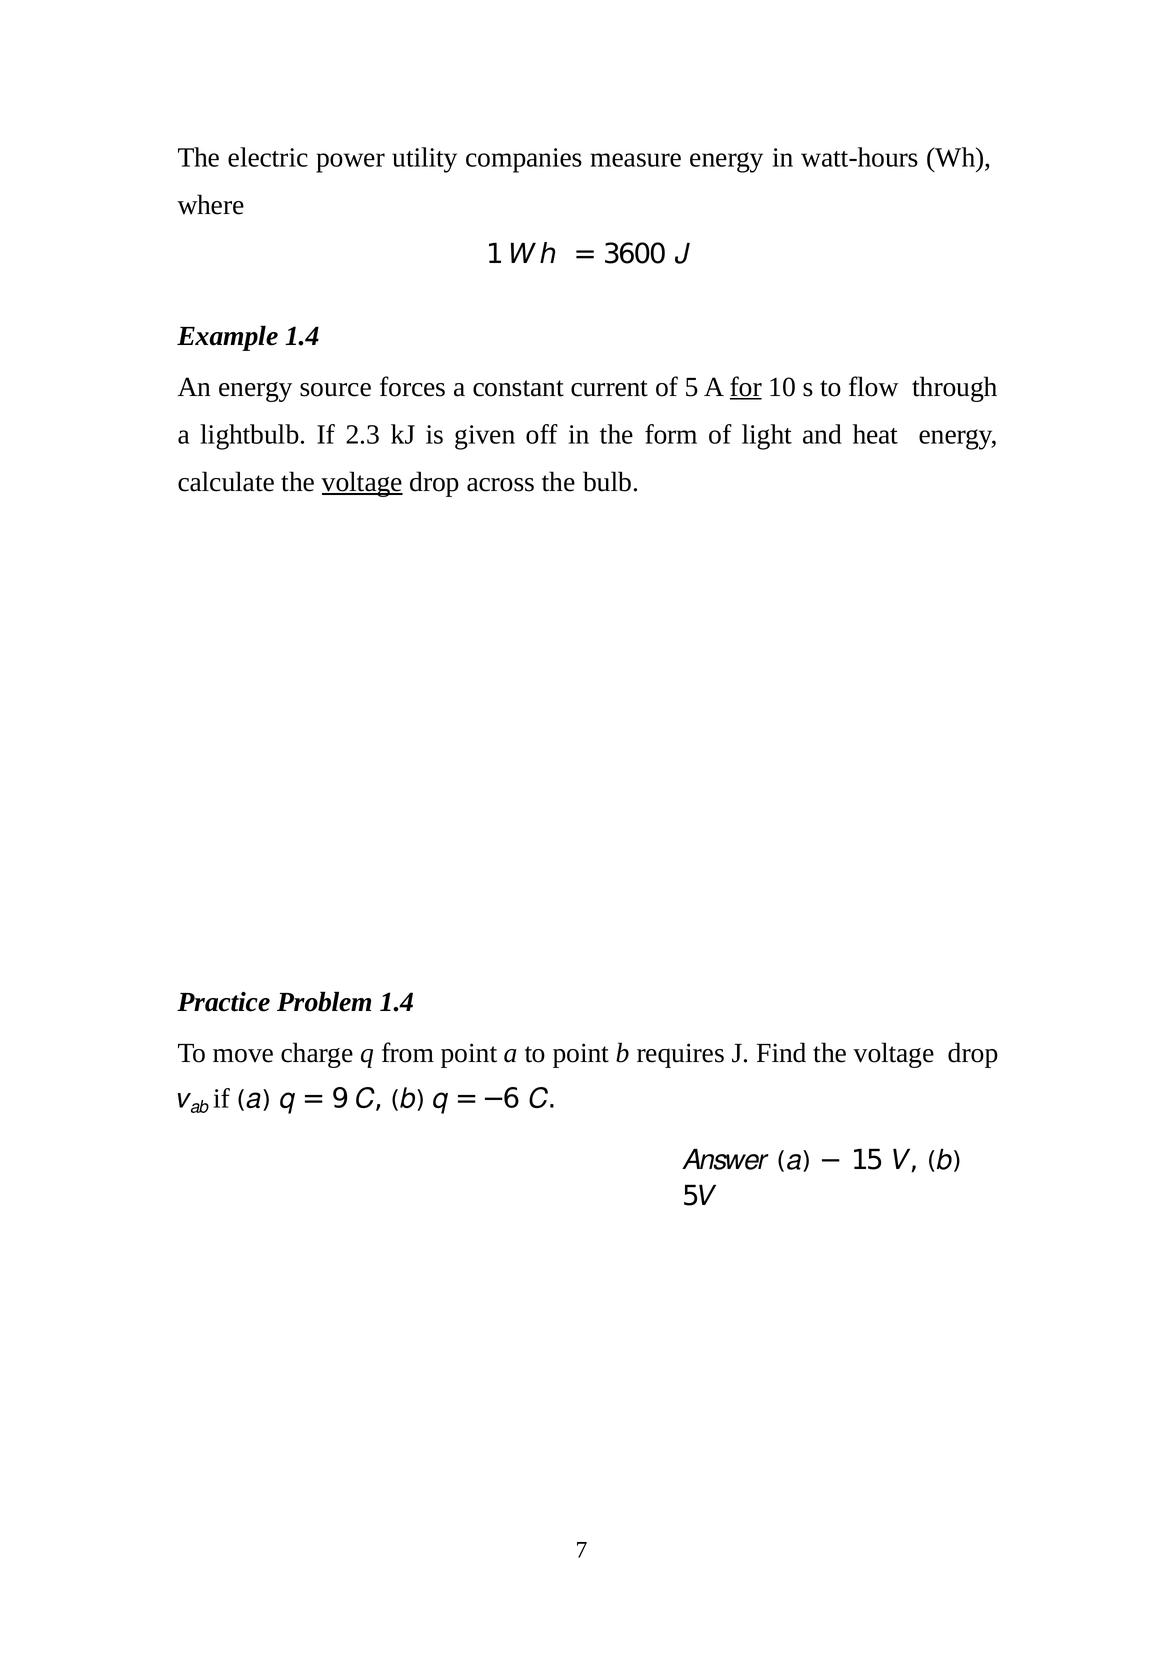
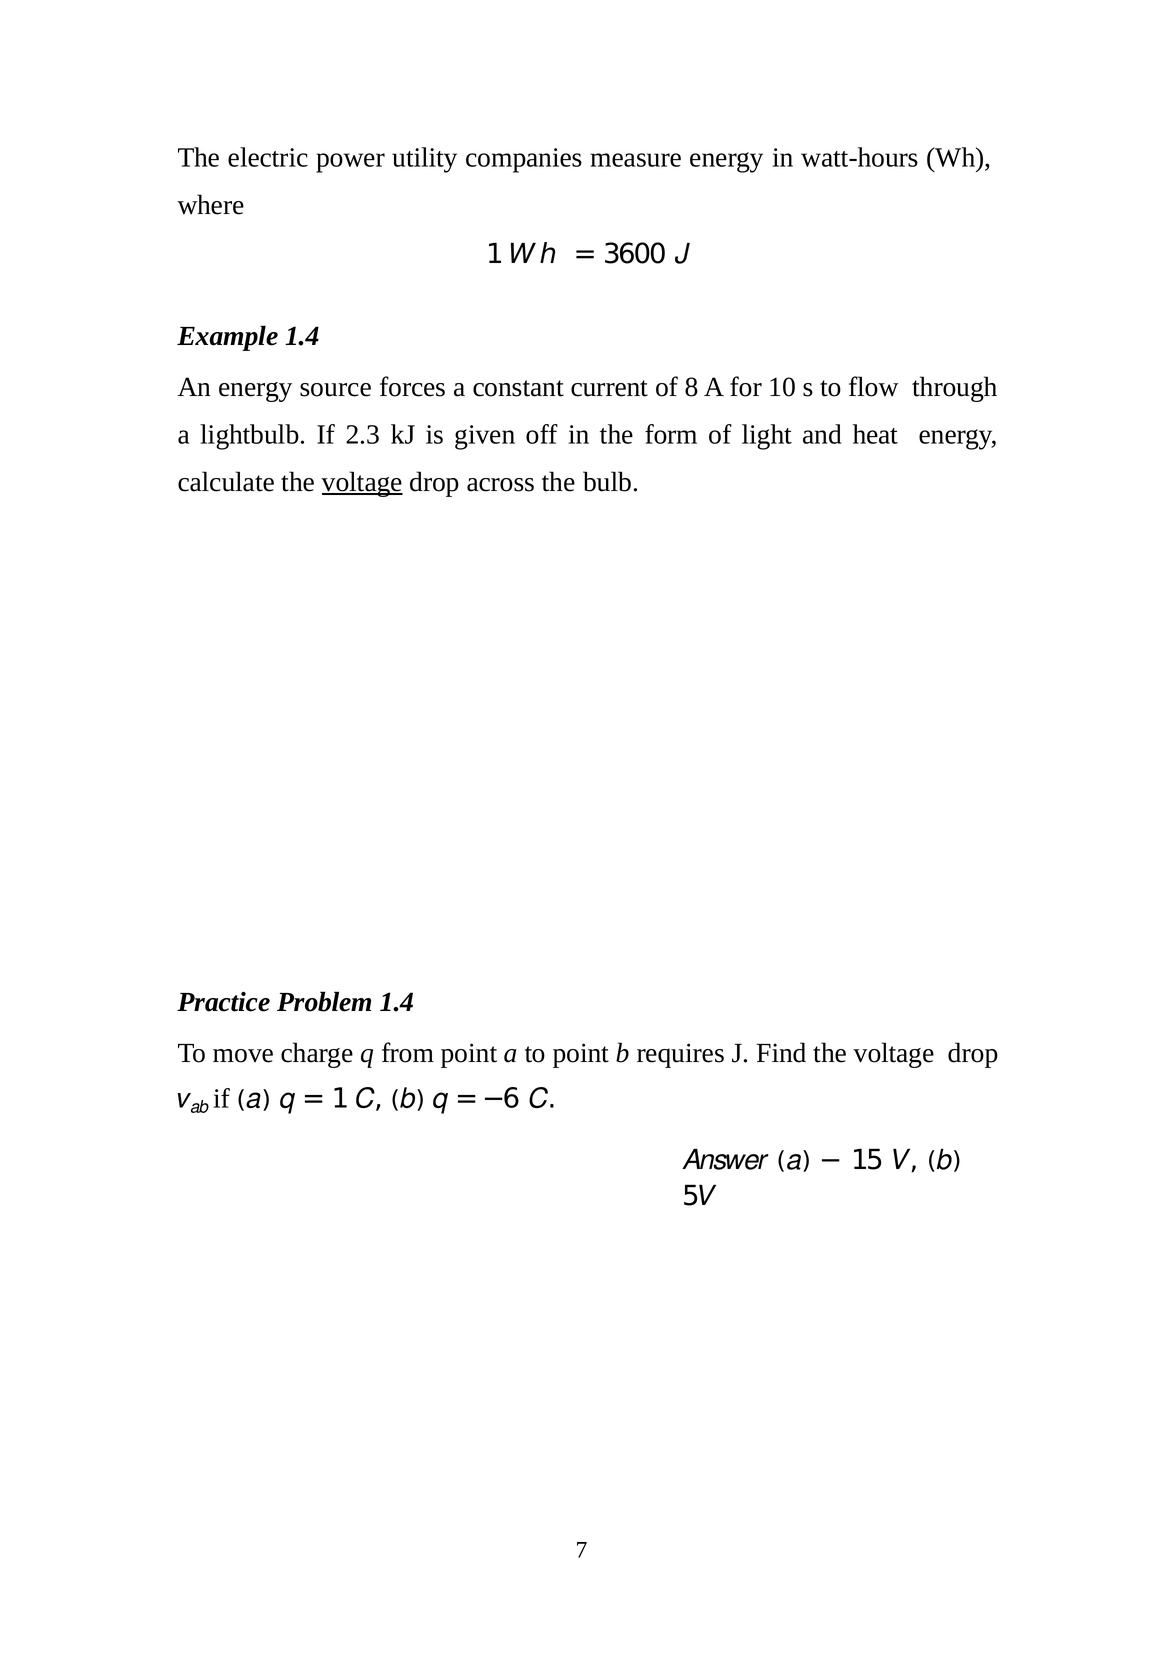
5: 5 -> 8
for underline: present -> none
9 at (340, 1098): 9 -> 1
